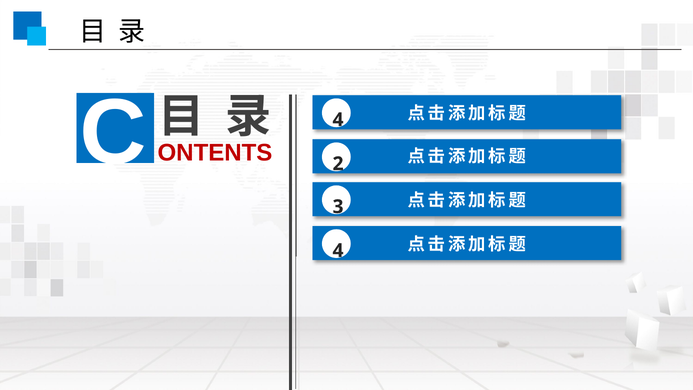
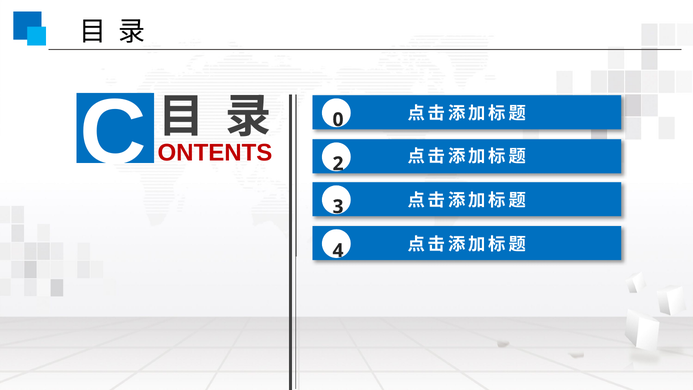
C 4: 4 -> 0
